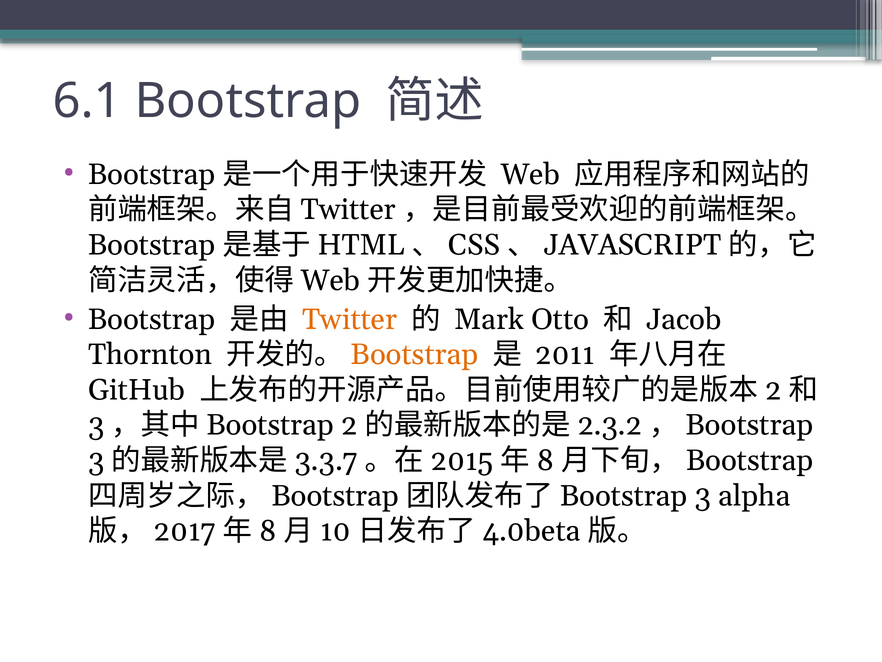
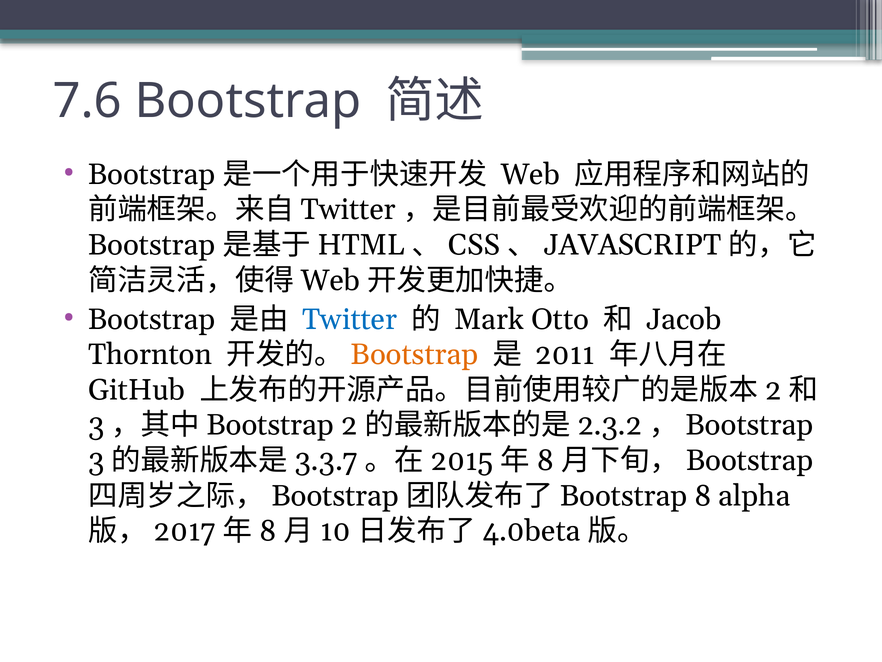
6.1: 6.1 -> 7.6
Twitter at (350, 319) colour: orange -> blue
3 at (703, 495): 3 -> 8
